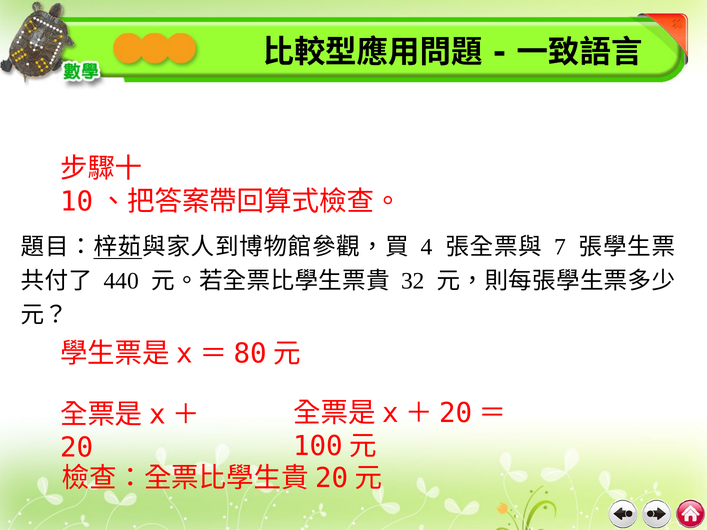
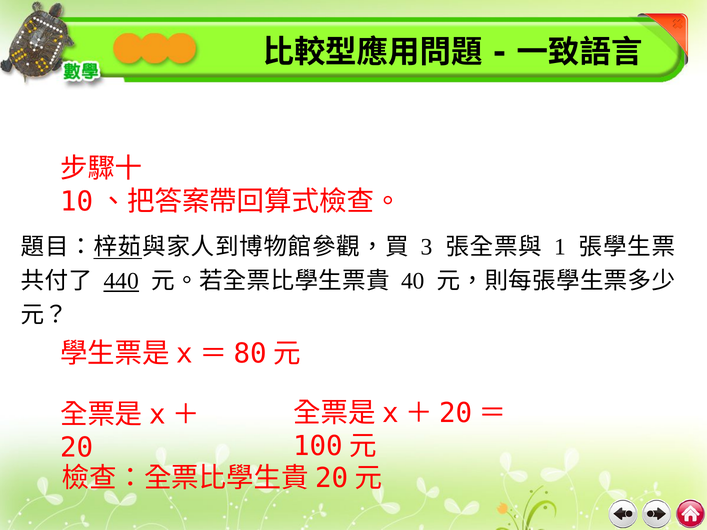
4: 4 -> 3
7: 7 -> 1
440 underline: none -> present
32: 32 -> 40
